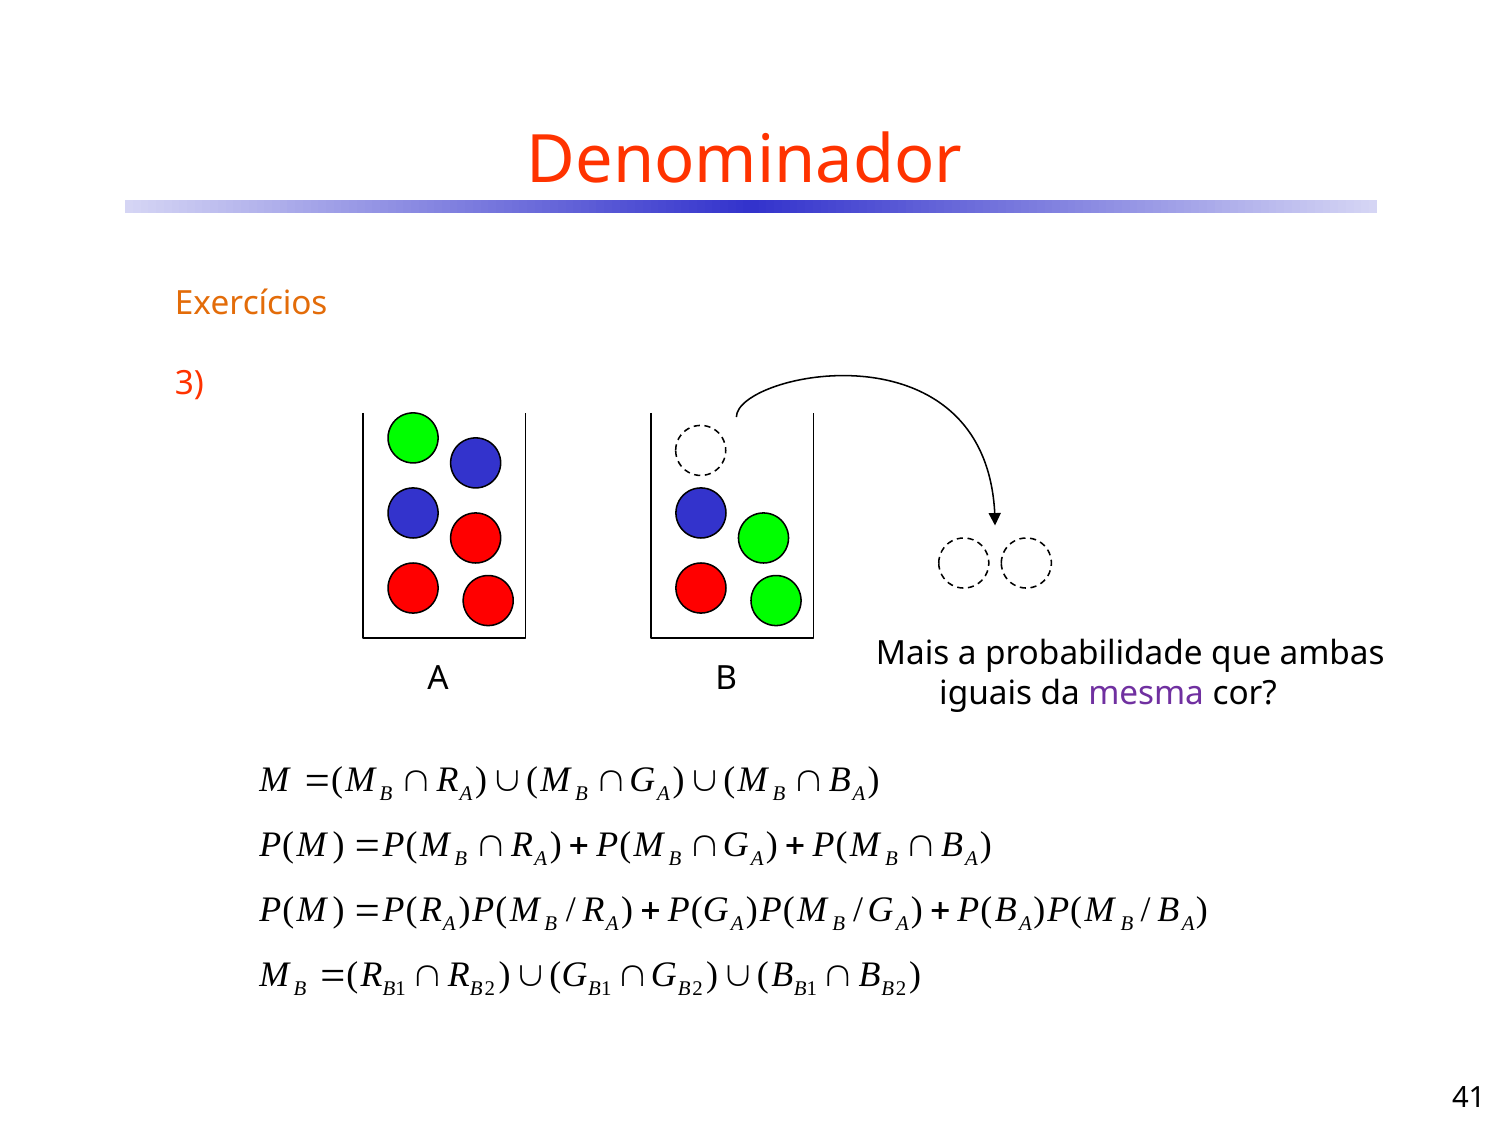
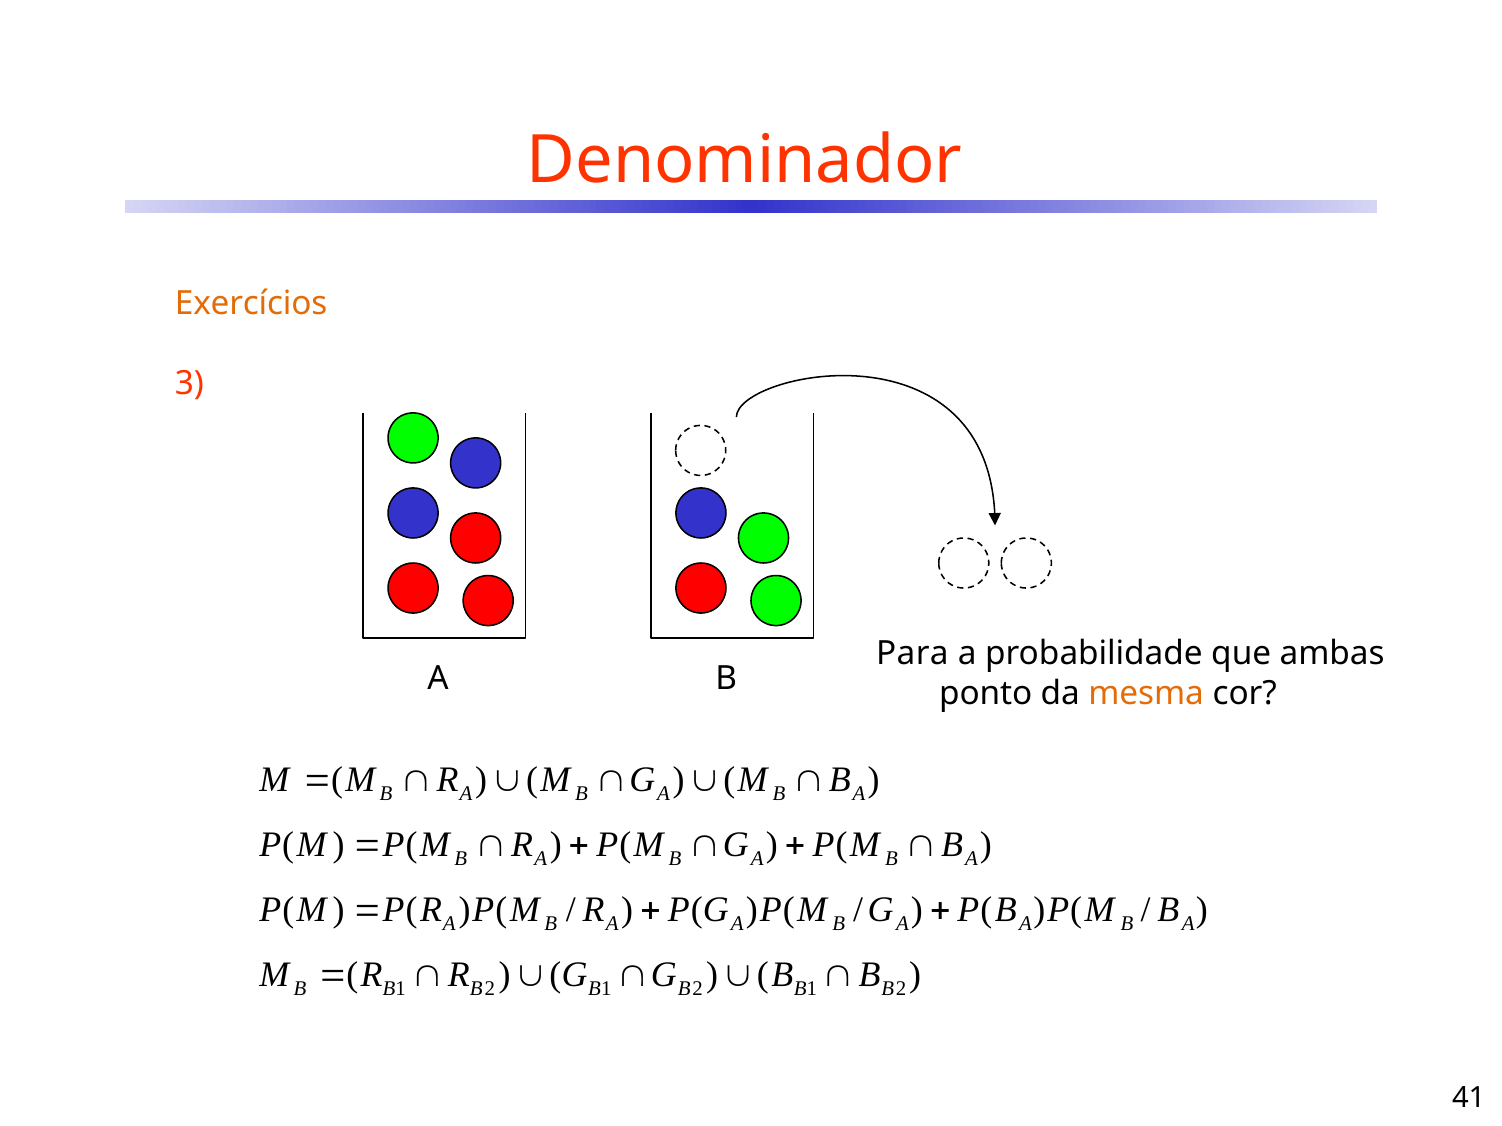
Mais: Mais -> Para
iguais: iguais -> ponto
mesma colour: purple -> orange
